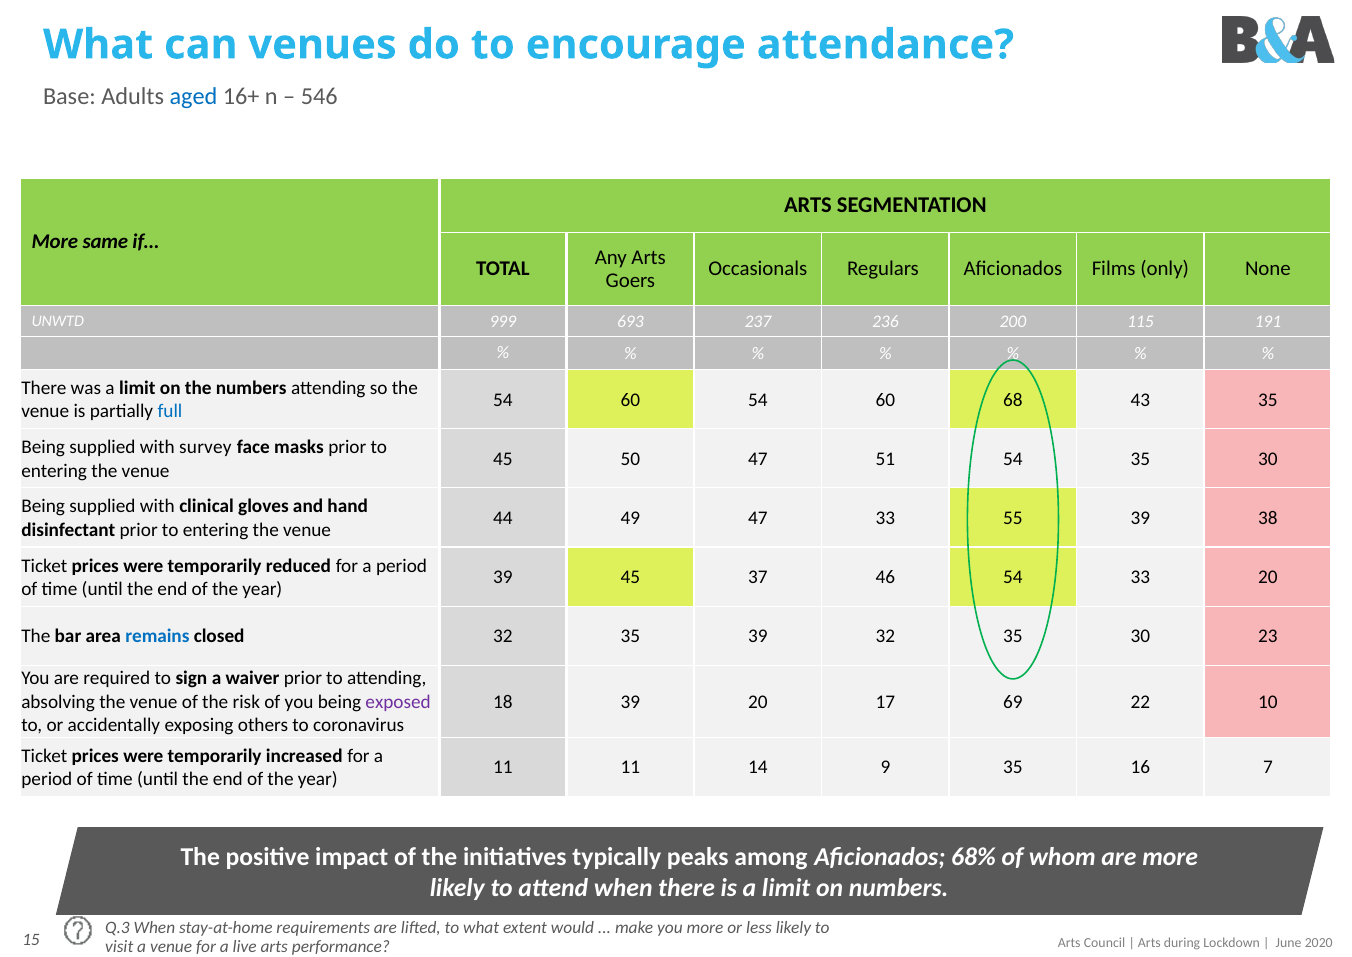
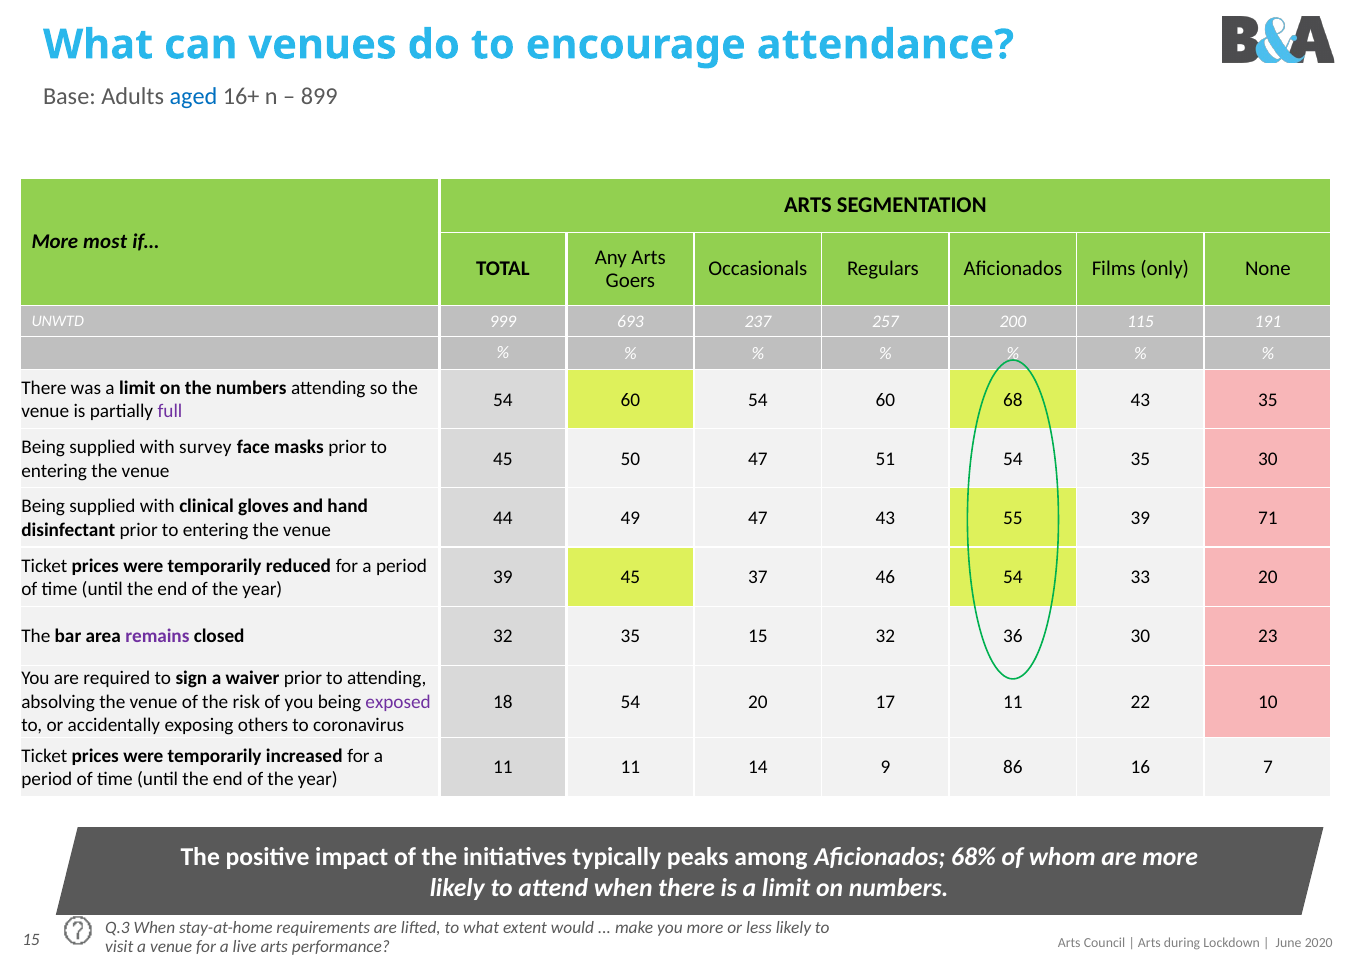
546: 546 -> 899
same: same -> most
236: 236 -> 257
full colour: blue -> purple
47 33: 33 -> 43
38: 38 -> 71
remains colour: blue -> purple
35 39: 39 -> 15
35 at (1013, 636): 35 -> 36
18 39: 39 -> 54
17 69: 69 -> 11
9 35: 35 -> 86
